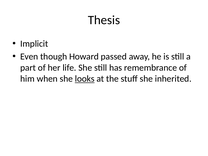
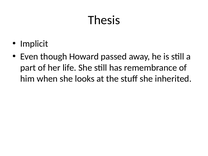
looks underline: present -> none
